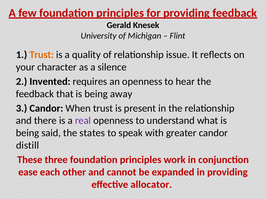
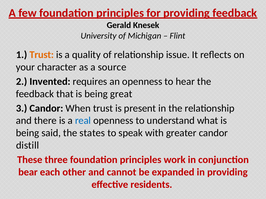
silence: silence -> source
away: away -> great
real colour: purple -> blue
ease: ease -> bear
allocator: allocator -> residents
